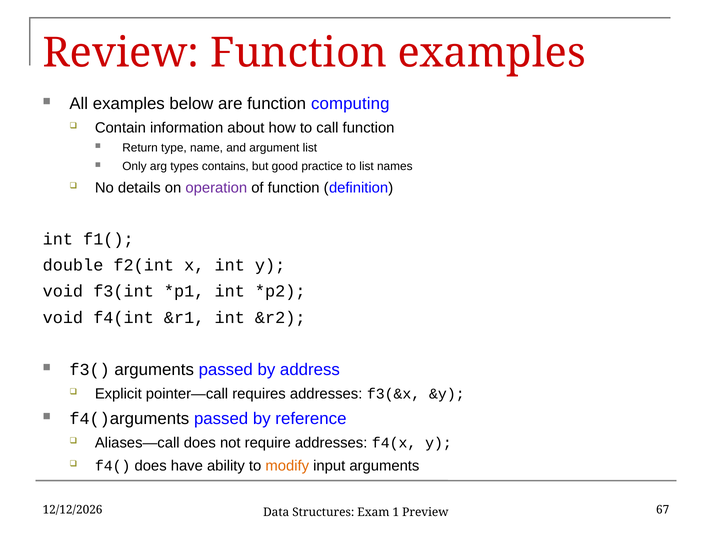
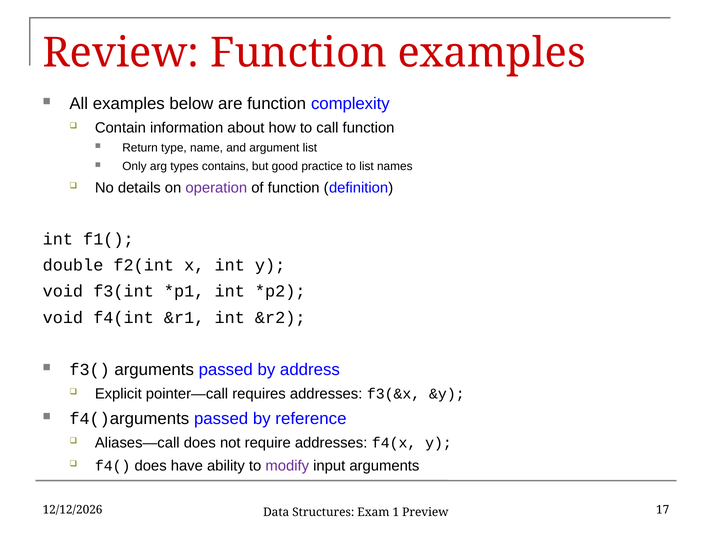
computing: computing -> complexity
modify colour: orange -> purple
67: 67 -> 17
